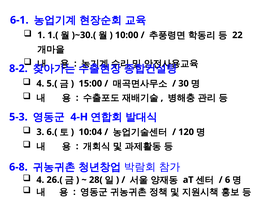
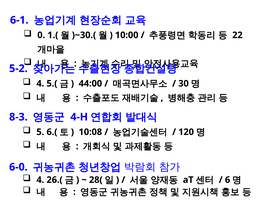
1: 1 -> 0
8-2: 8-2 -> 5-2
15:00: 15:00 -> 44:00
5-3: 5-3 -> 8-3
3: 3 -> 5
10:04: 10:04 -> 10:08
6-8: 6-8 -> 6-0
